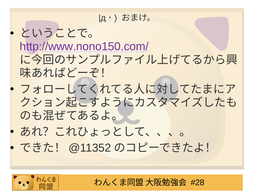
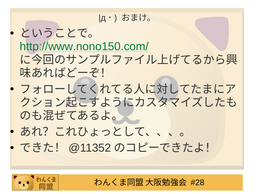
http://www.nono150.com/ colour: purple -> green
